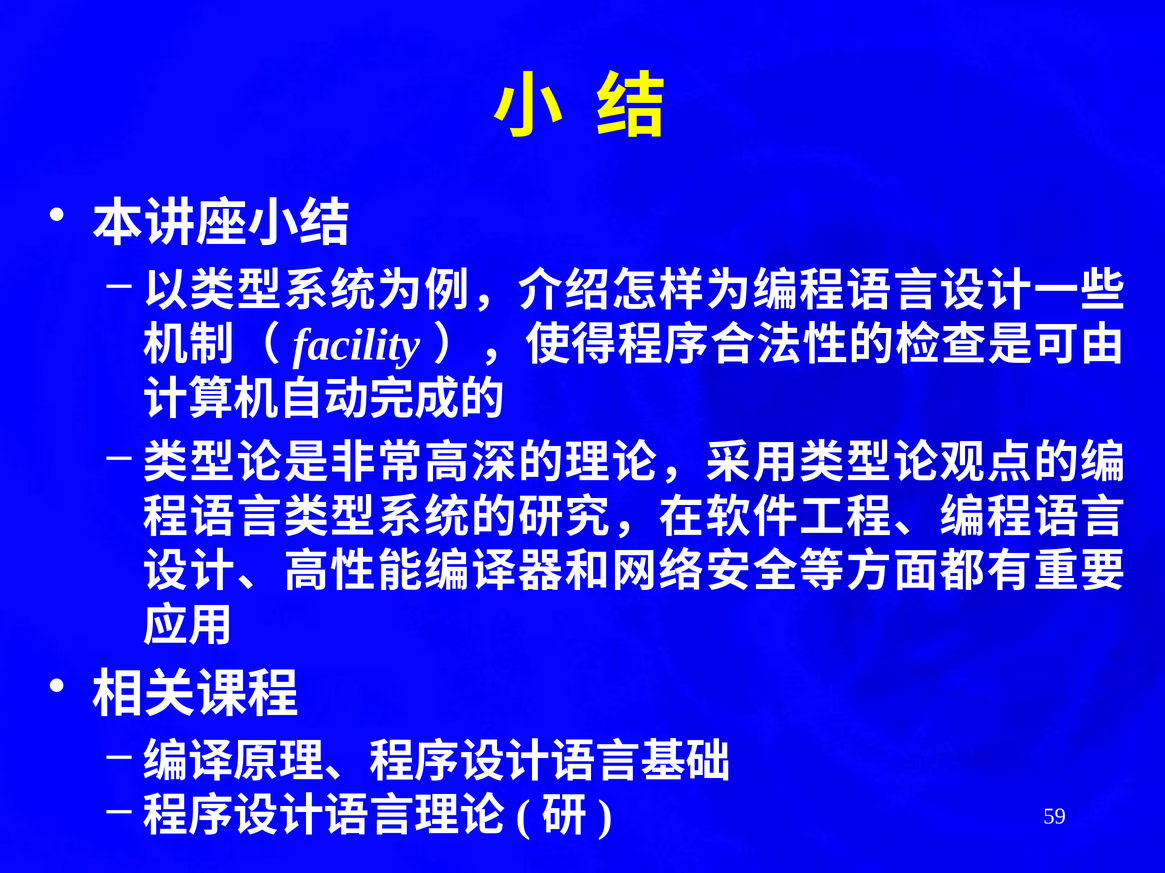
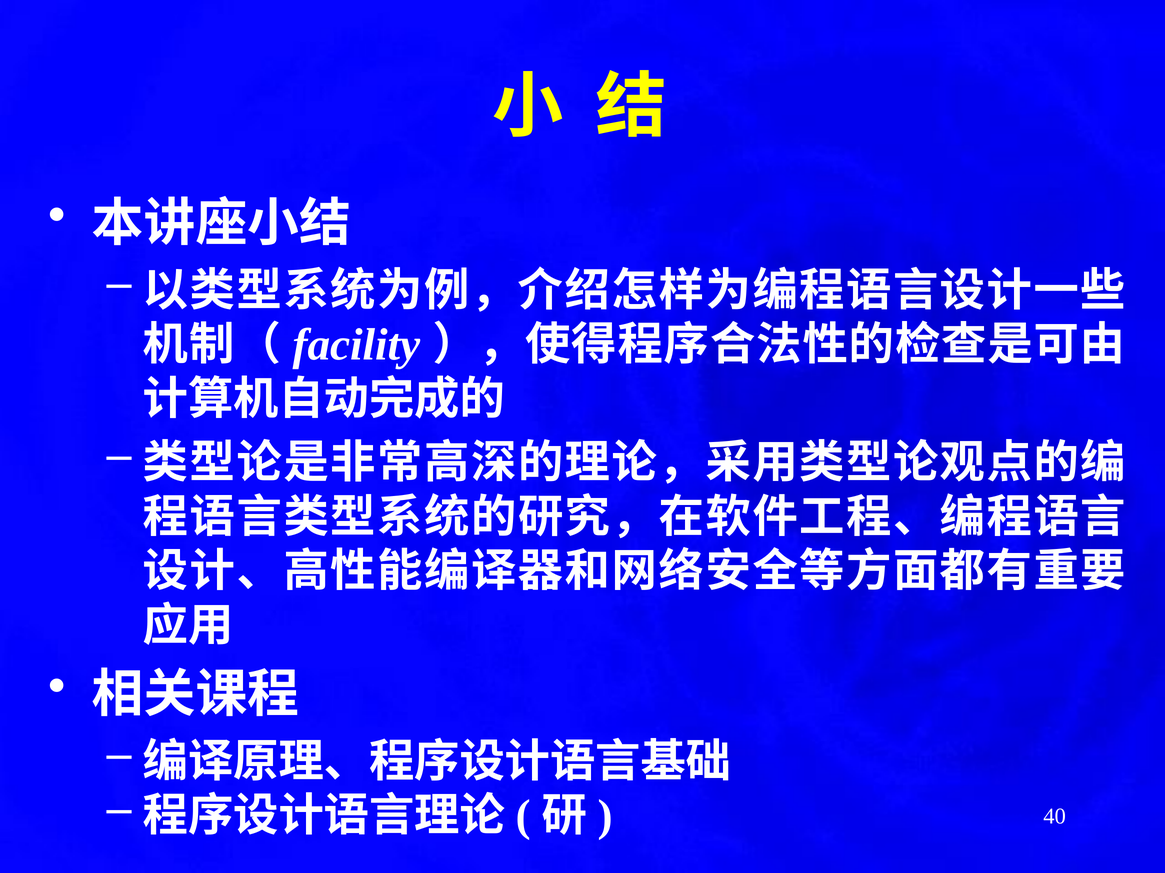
59: 59 -> 40
